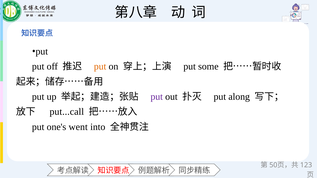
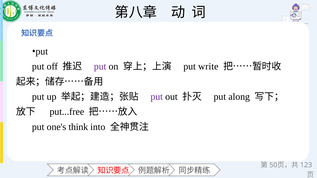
put at (100, 67) colour: orange -> purple
some: some -> write
put...call: put...call -> put...free
went: went -> think
